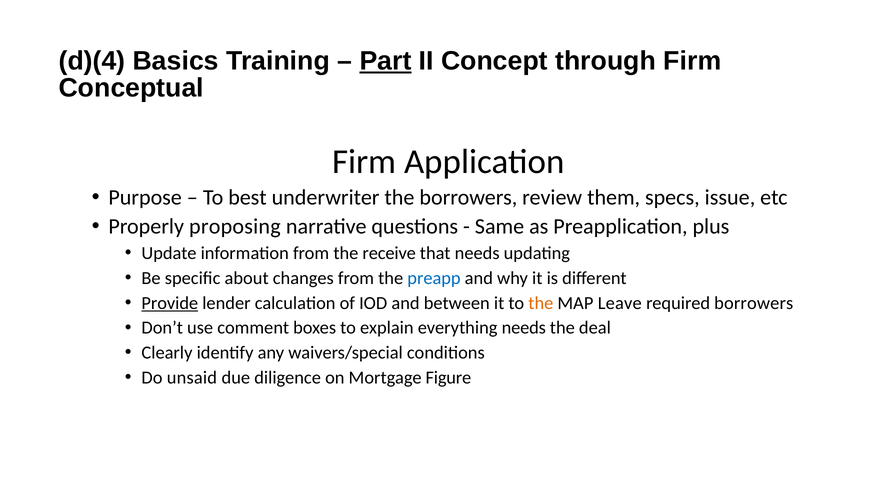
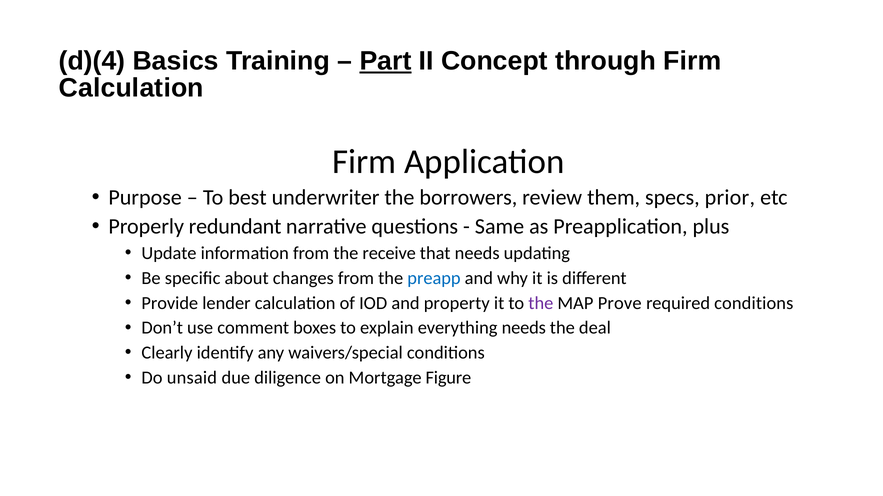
Conceptual at (131, 88): Conceptual -> Calculation
issue: issue -> prior
proposing: proposing -> redundant
Provide underline: present -> none
between: between -> property
the at (541, 303) colour: orange -> purple
Leave: Leave -> Prove
required borrowers: borrowers -> conditions
